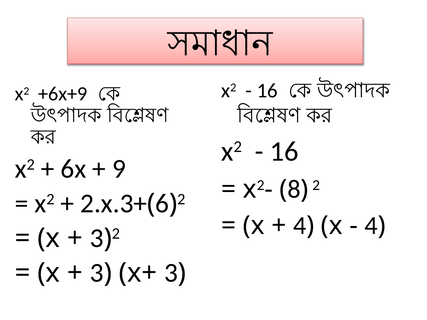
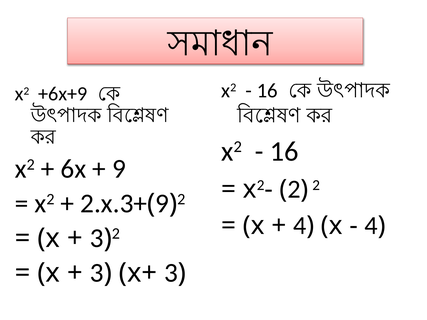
8 at (294, 189): 8 -> 2
6 at (162, 204): 6 -> 9
